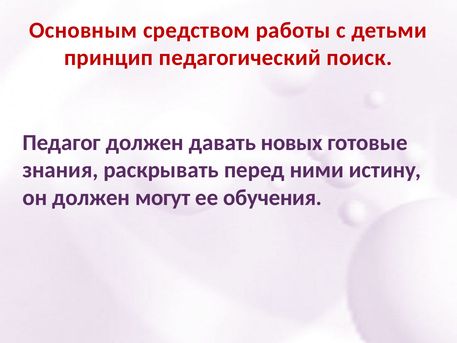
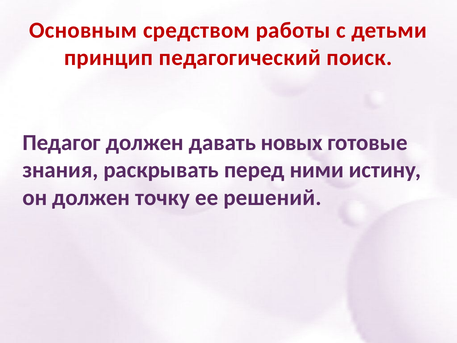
могут: могут -> точку
обучения: обучения -> решений
